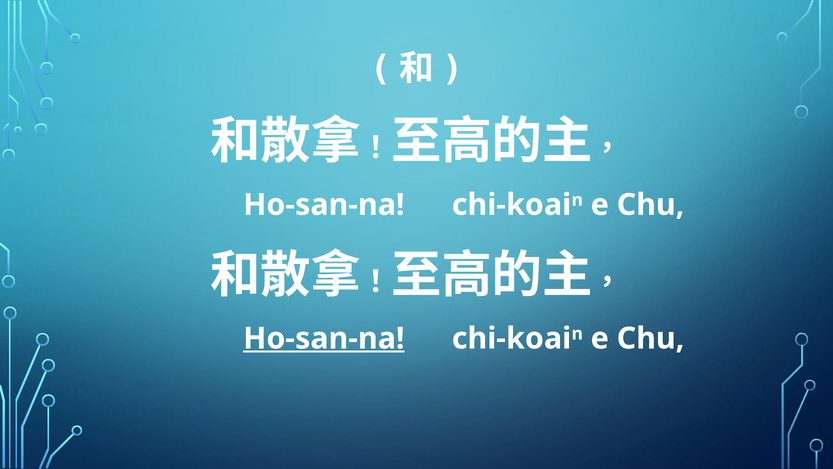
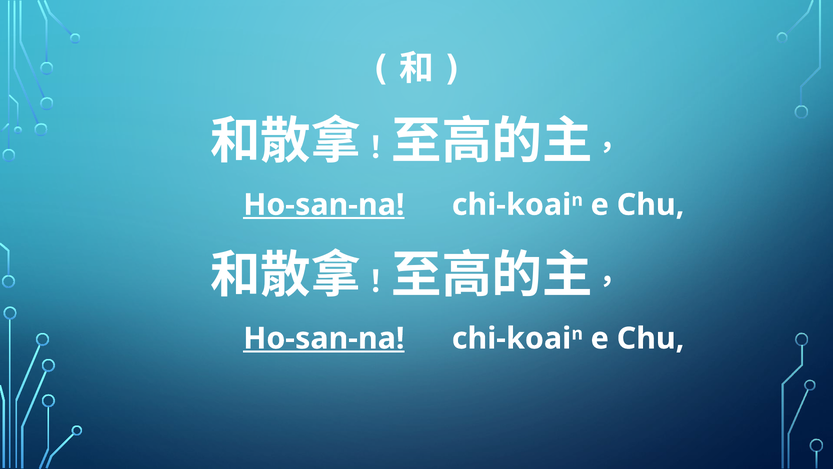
Ho-san-na at (324, 205) underline: none -> present
